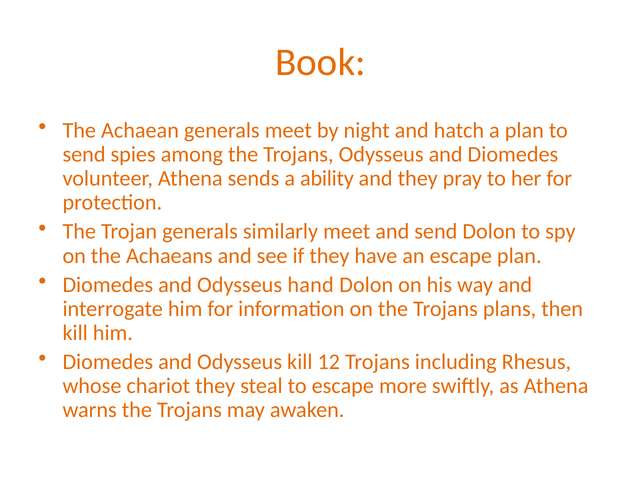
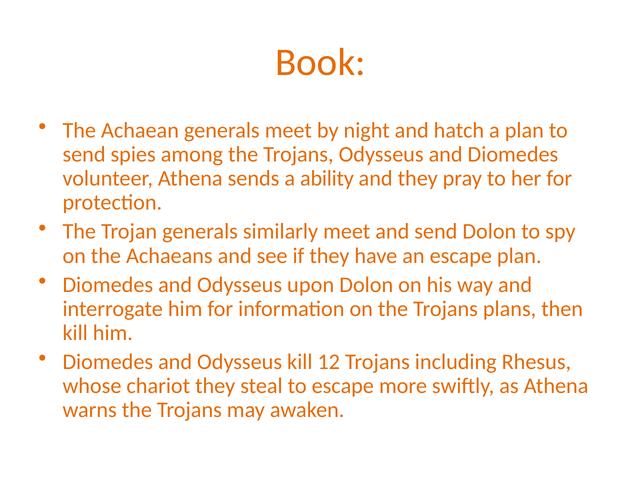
hand: hand -> upon
